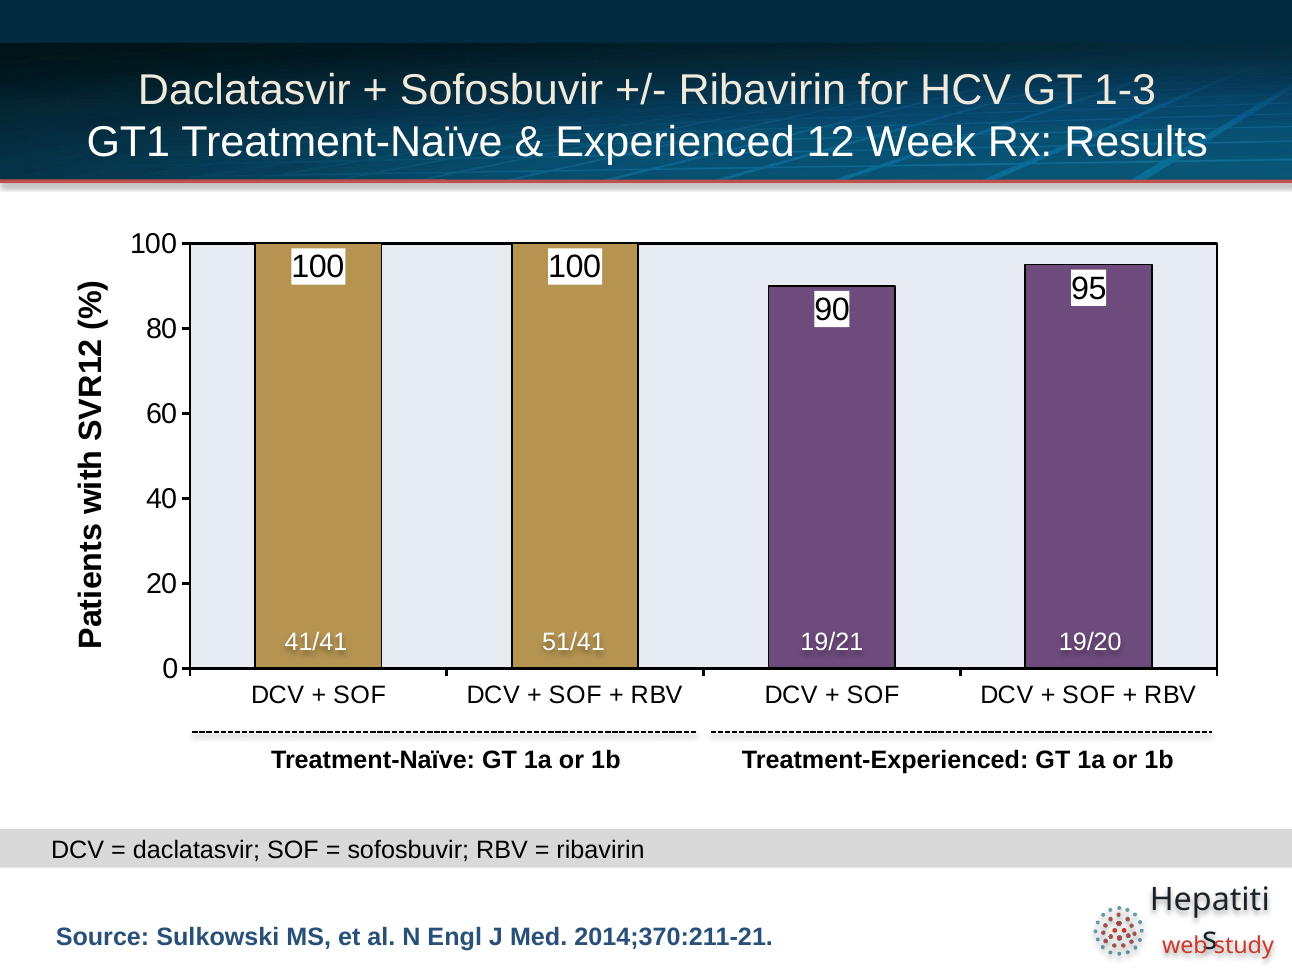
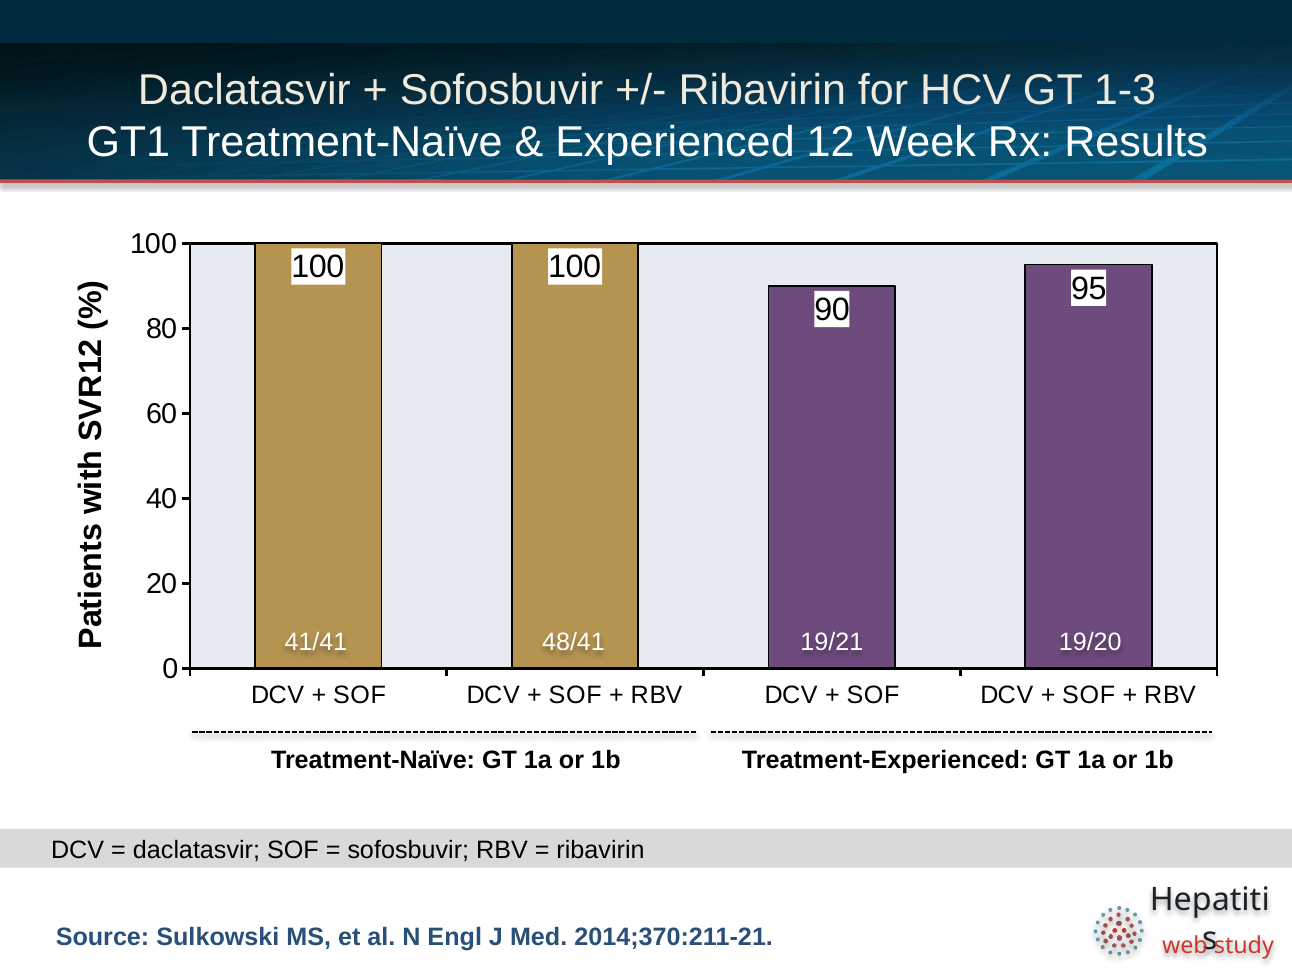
51/41: 51/41 -> 48/41
